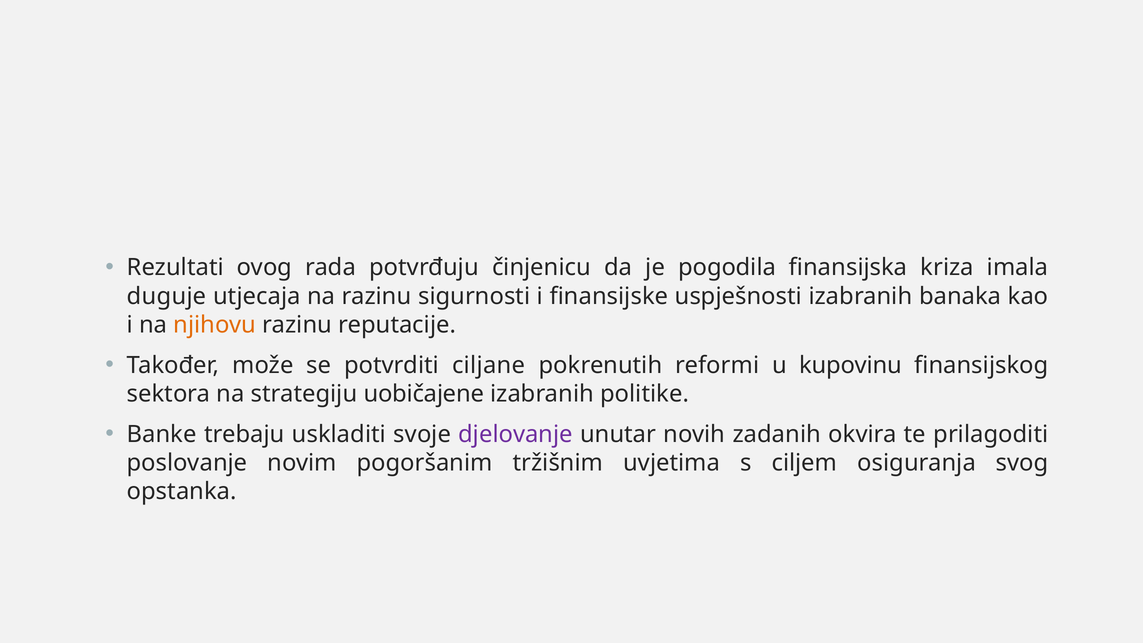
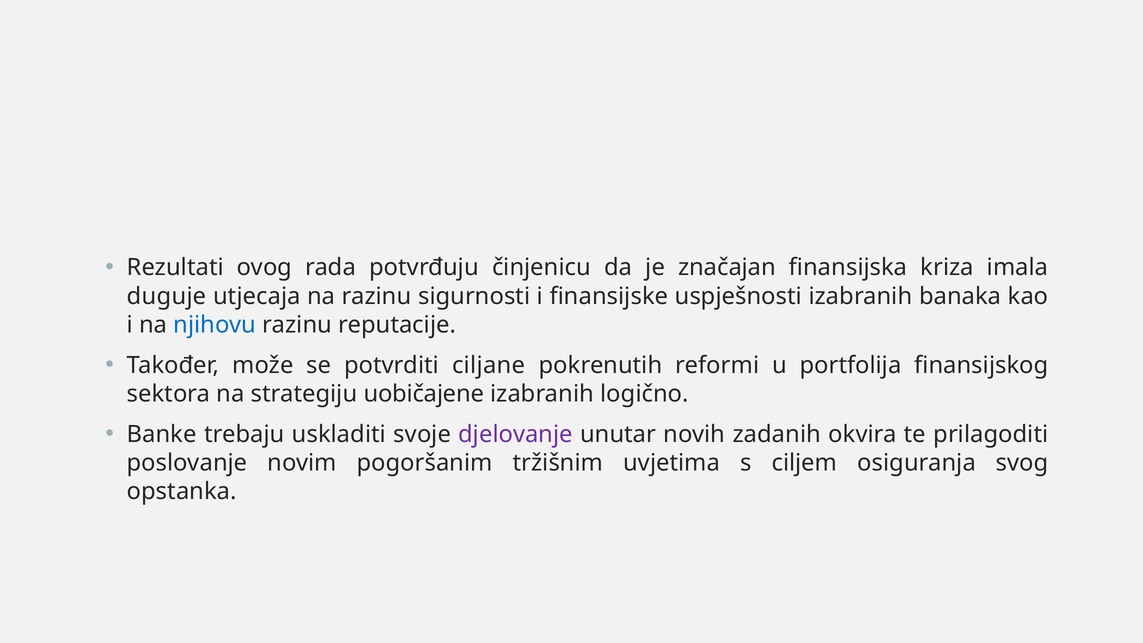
pogodila: pogodila -> značajan
njihovu colour: orange -> blue
kupovinu: kupovinu -> portfolija
politike: politike -> logično
